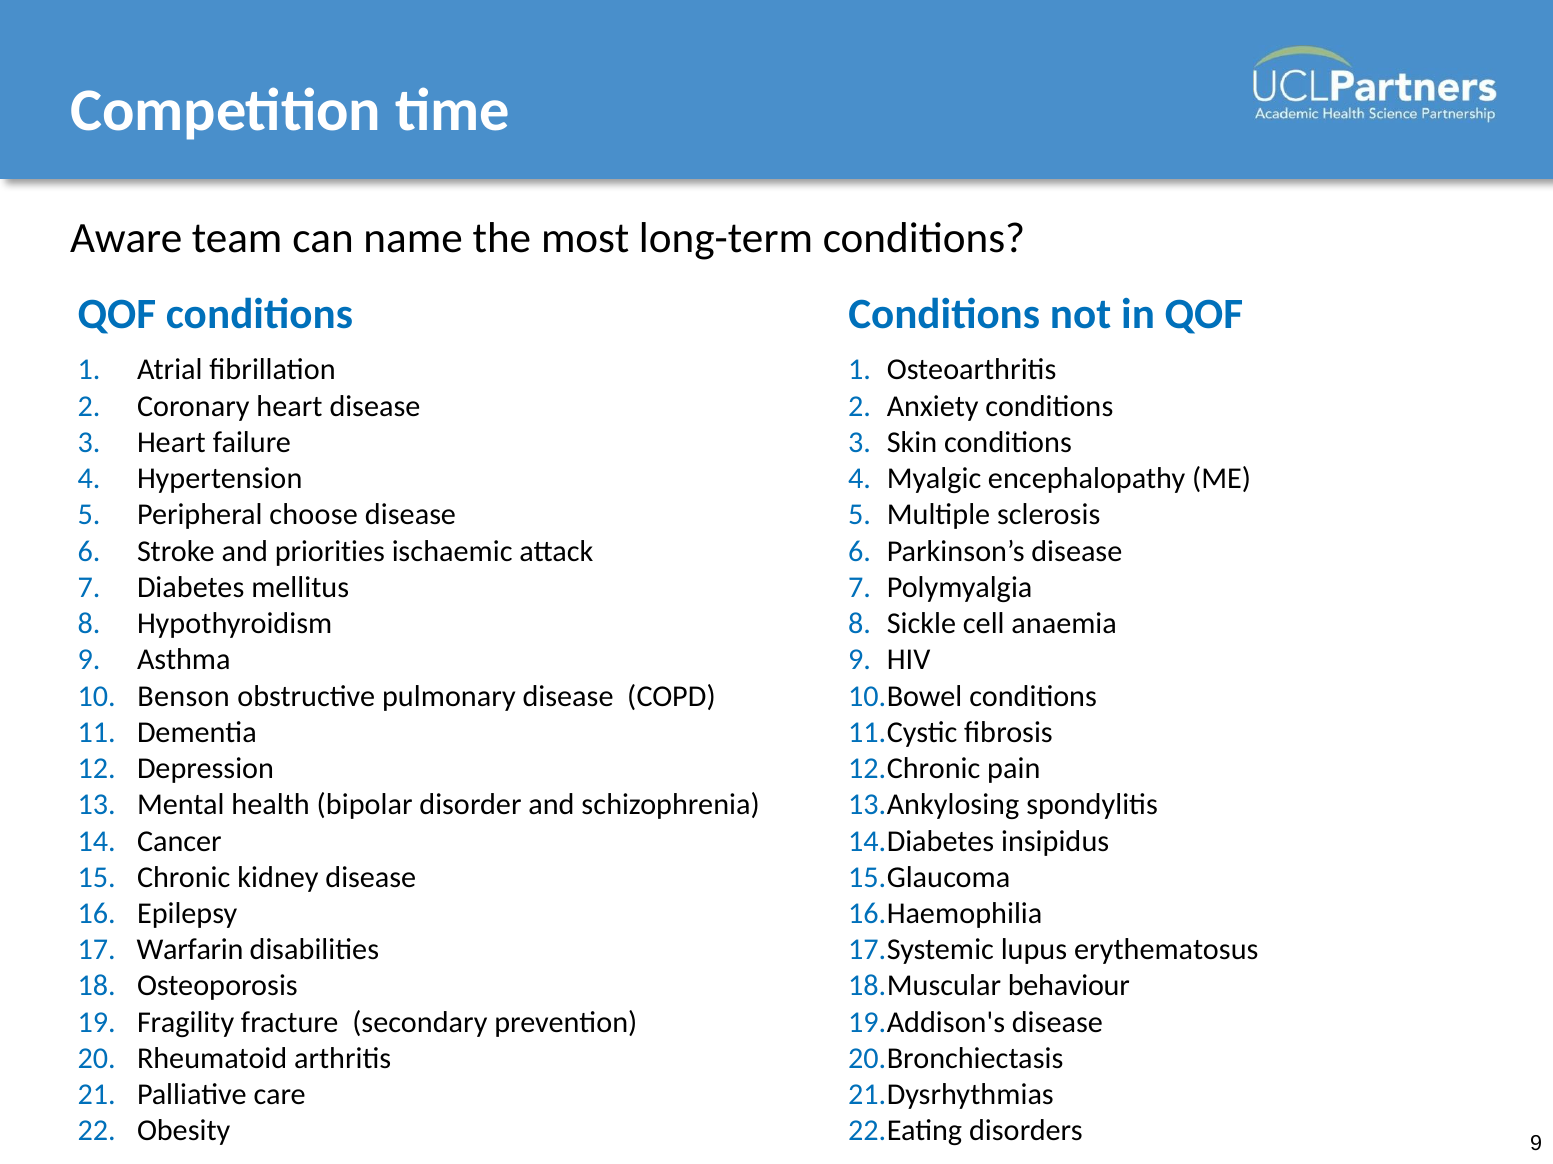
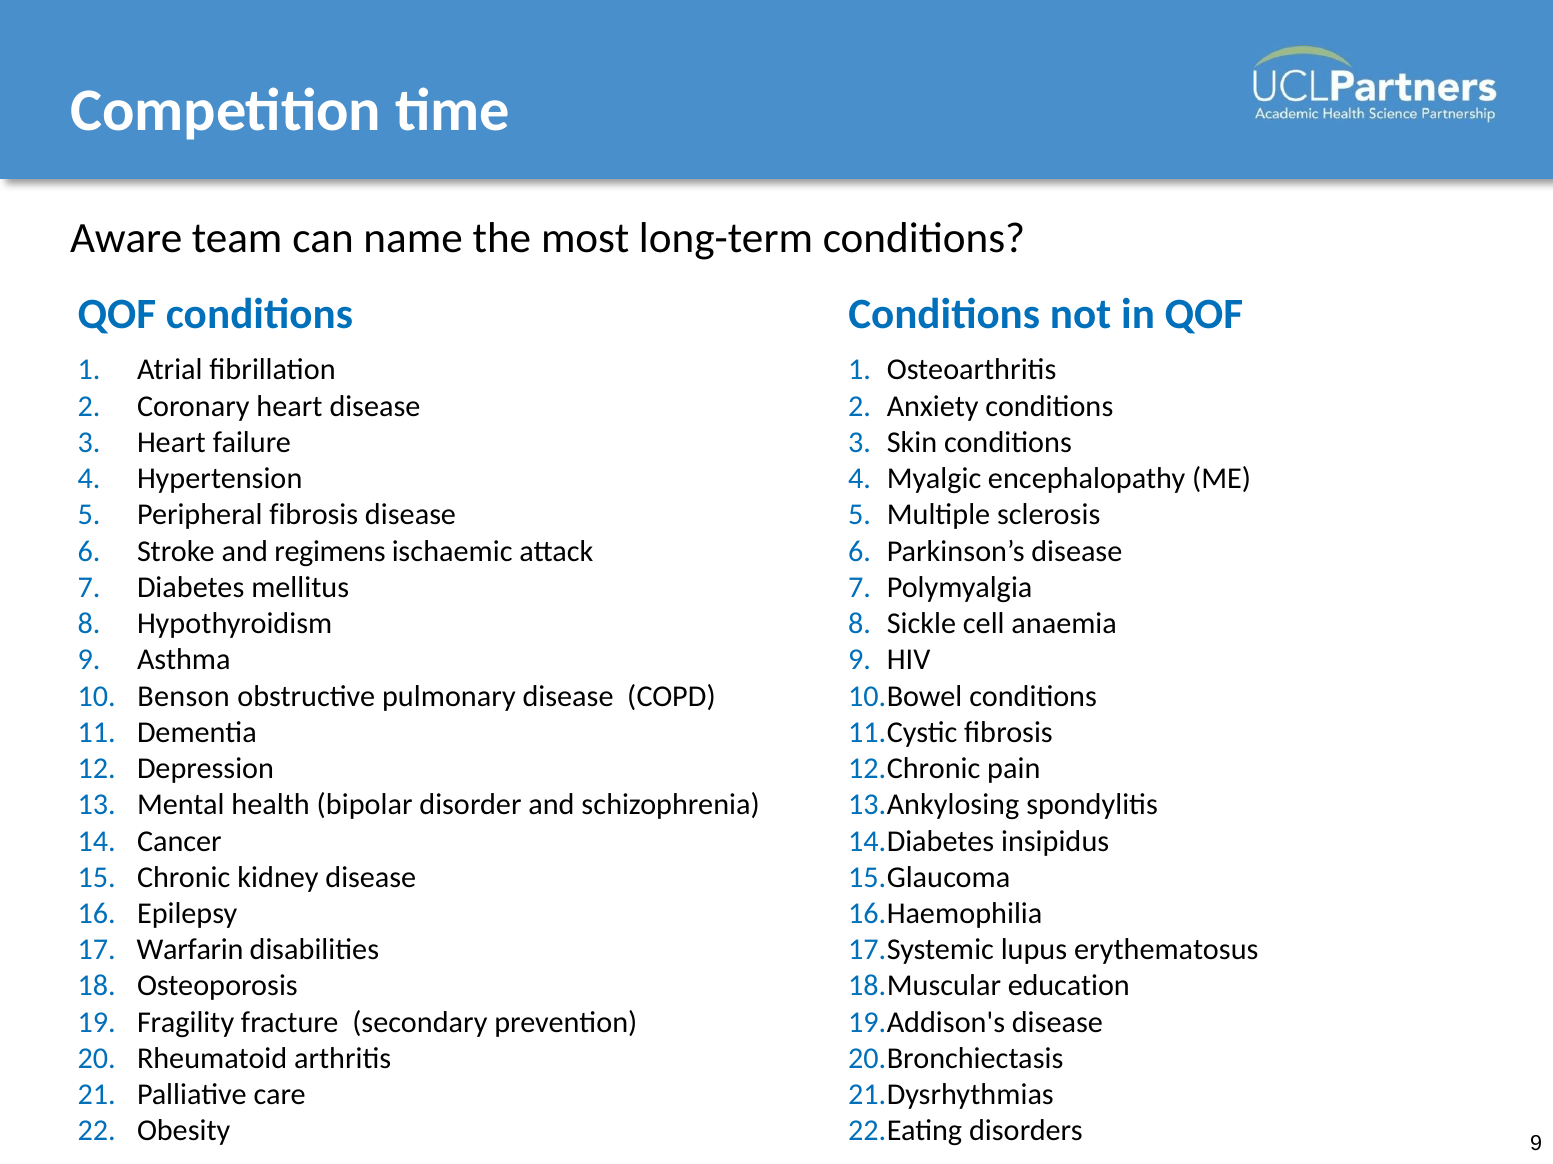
Peripheral choose: choose -> fibrosis
priorities: priorities -> regimens
behaviour: behaviour -> education
